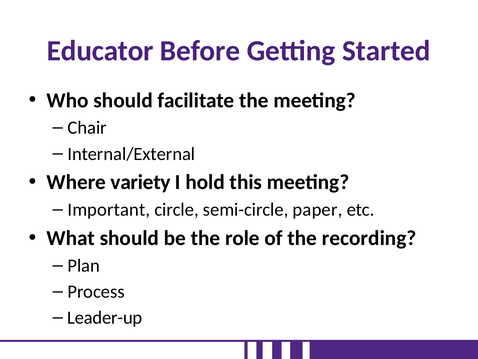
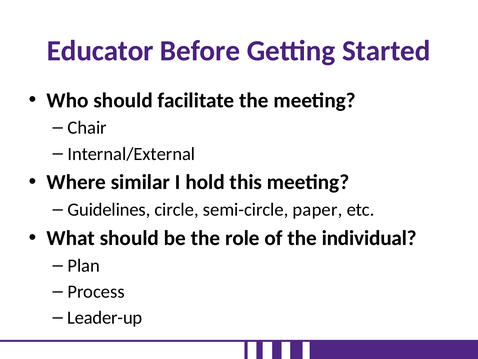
variety: variety -> similar
Important: Important -> Guidelines
recording: recording -> individual
